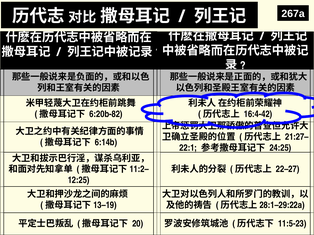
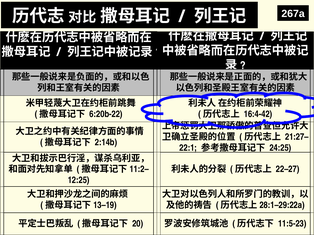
6:20b-82: 6:20b-82 -> 6:20b-22
6:14b: 6:14b -> 2:14b
